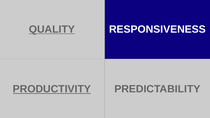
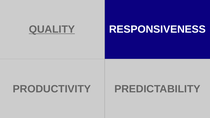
PRODUCTIVITY underline: present -> none
